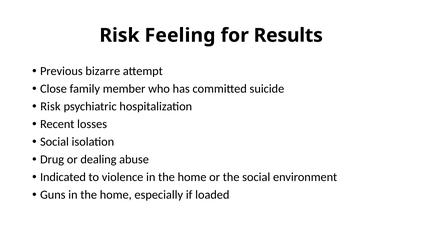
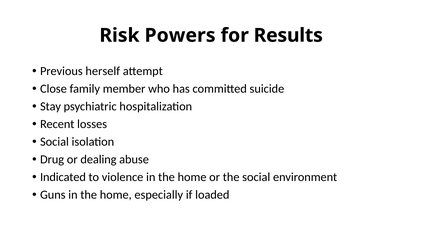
Feeling: Feeling -> Powers
bizarre: bizarre -> herself
Risk at (50, 107): Risk -> Stay
